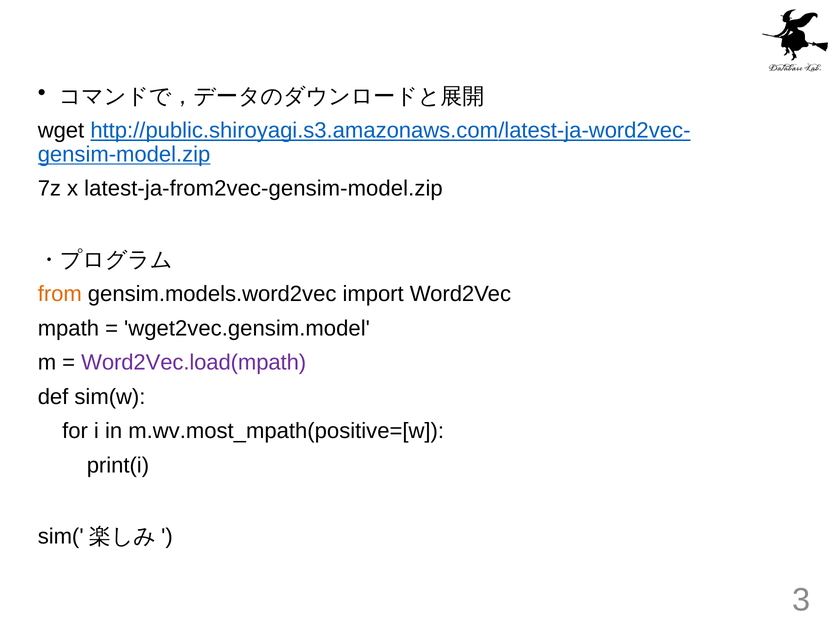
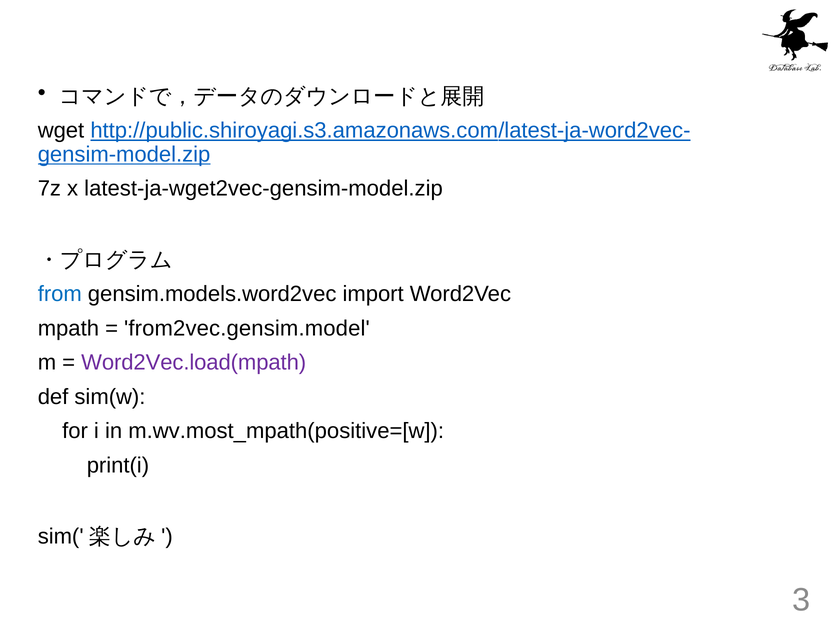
latest-ja-from2vec-gensim-model.zip: latest-ja-from2vec-gensim-model.zip -> latest-ja-wget2vec-gensim-model.zip
from colour: orange -> blue
wget2vec.gensim.model: wget2vec.gensim.model -> from2vec.gensim.model
